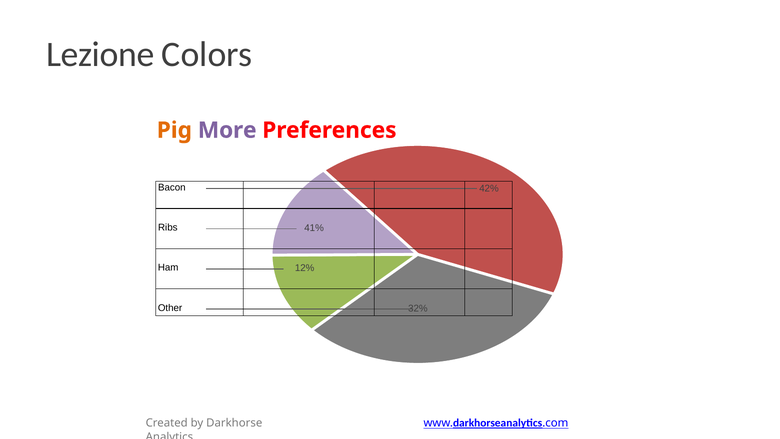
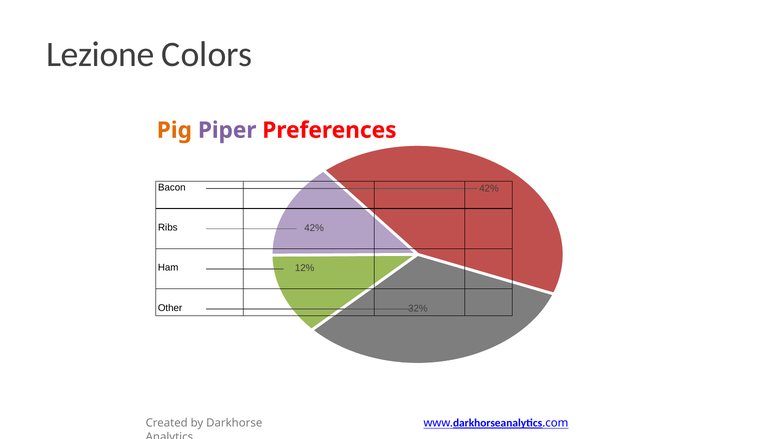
More: More -> Piper
Ribs 41%: 41% -> 42%
